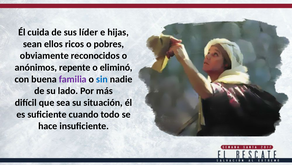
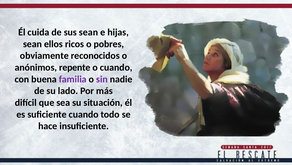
sus líder: líder -> sean
o eliminó: eliminó -> cuando
sin colour: blue -> purple
